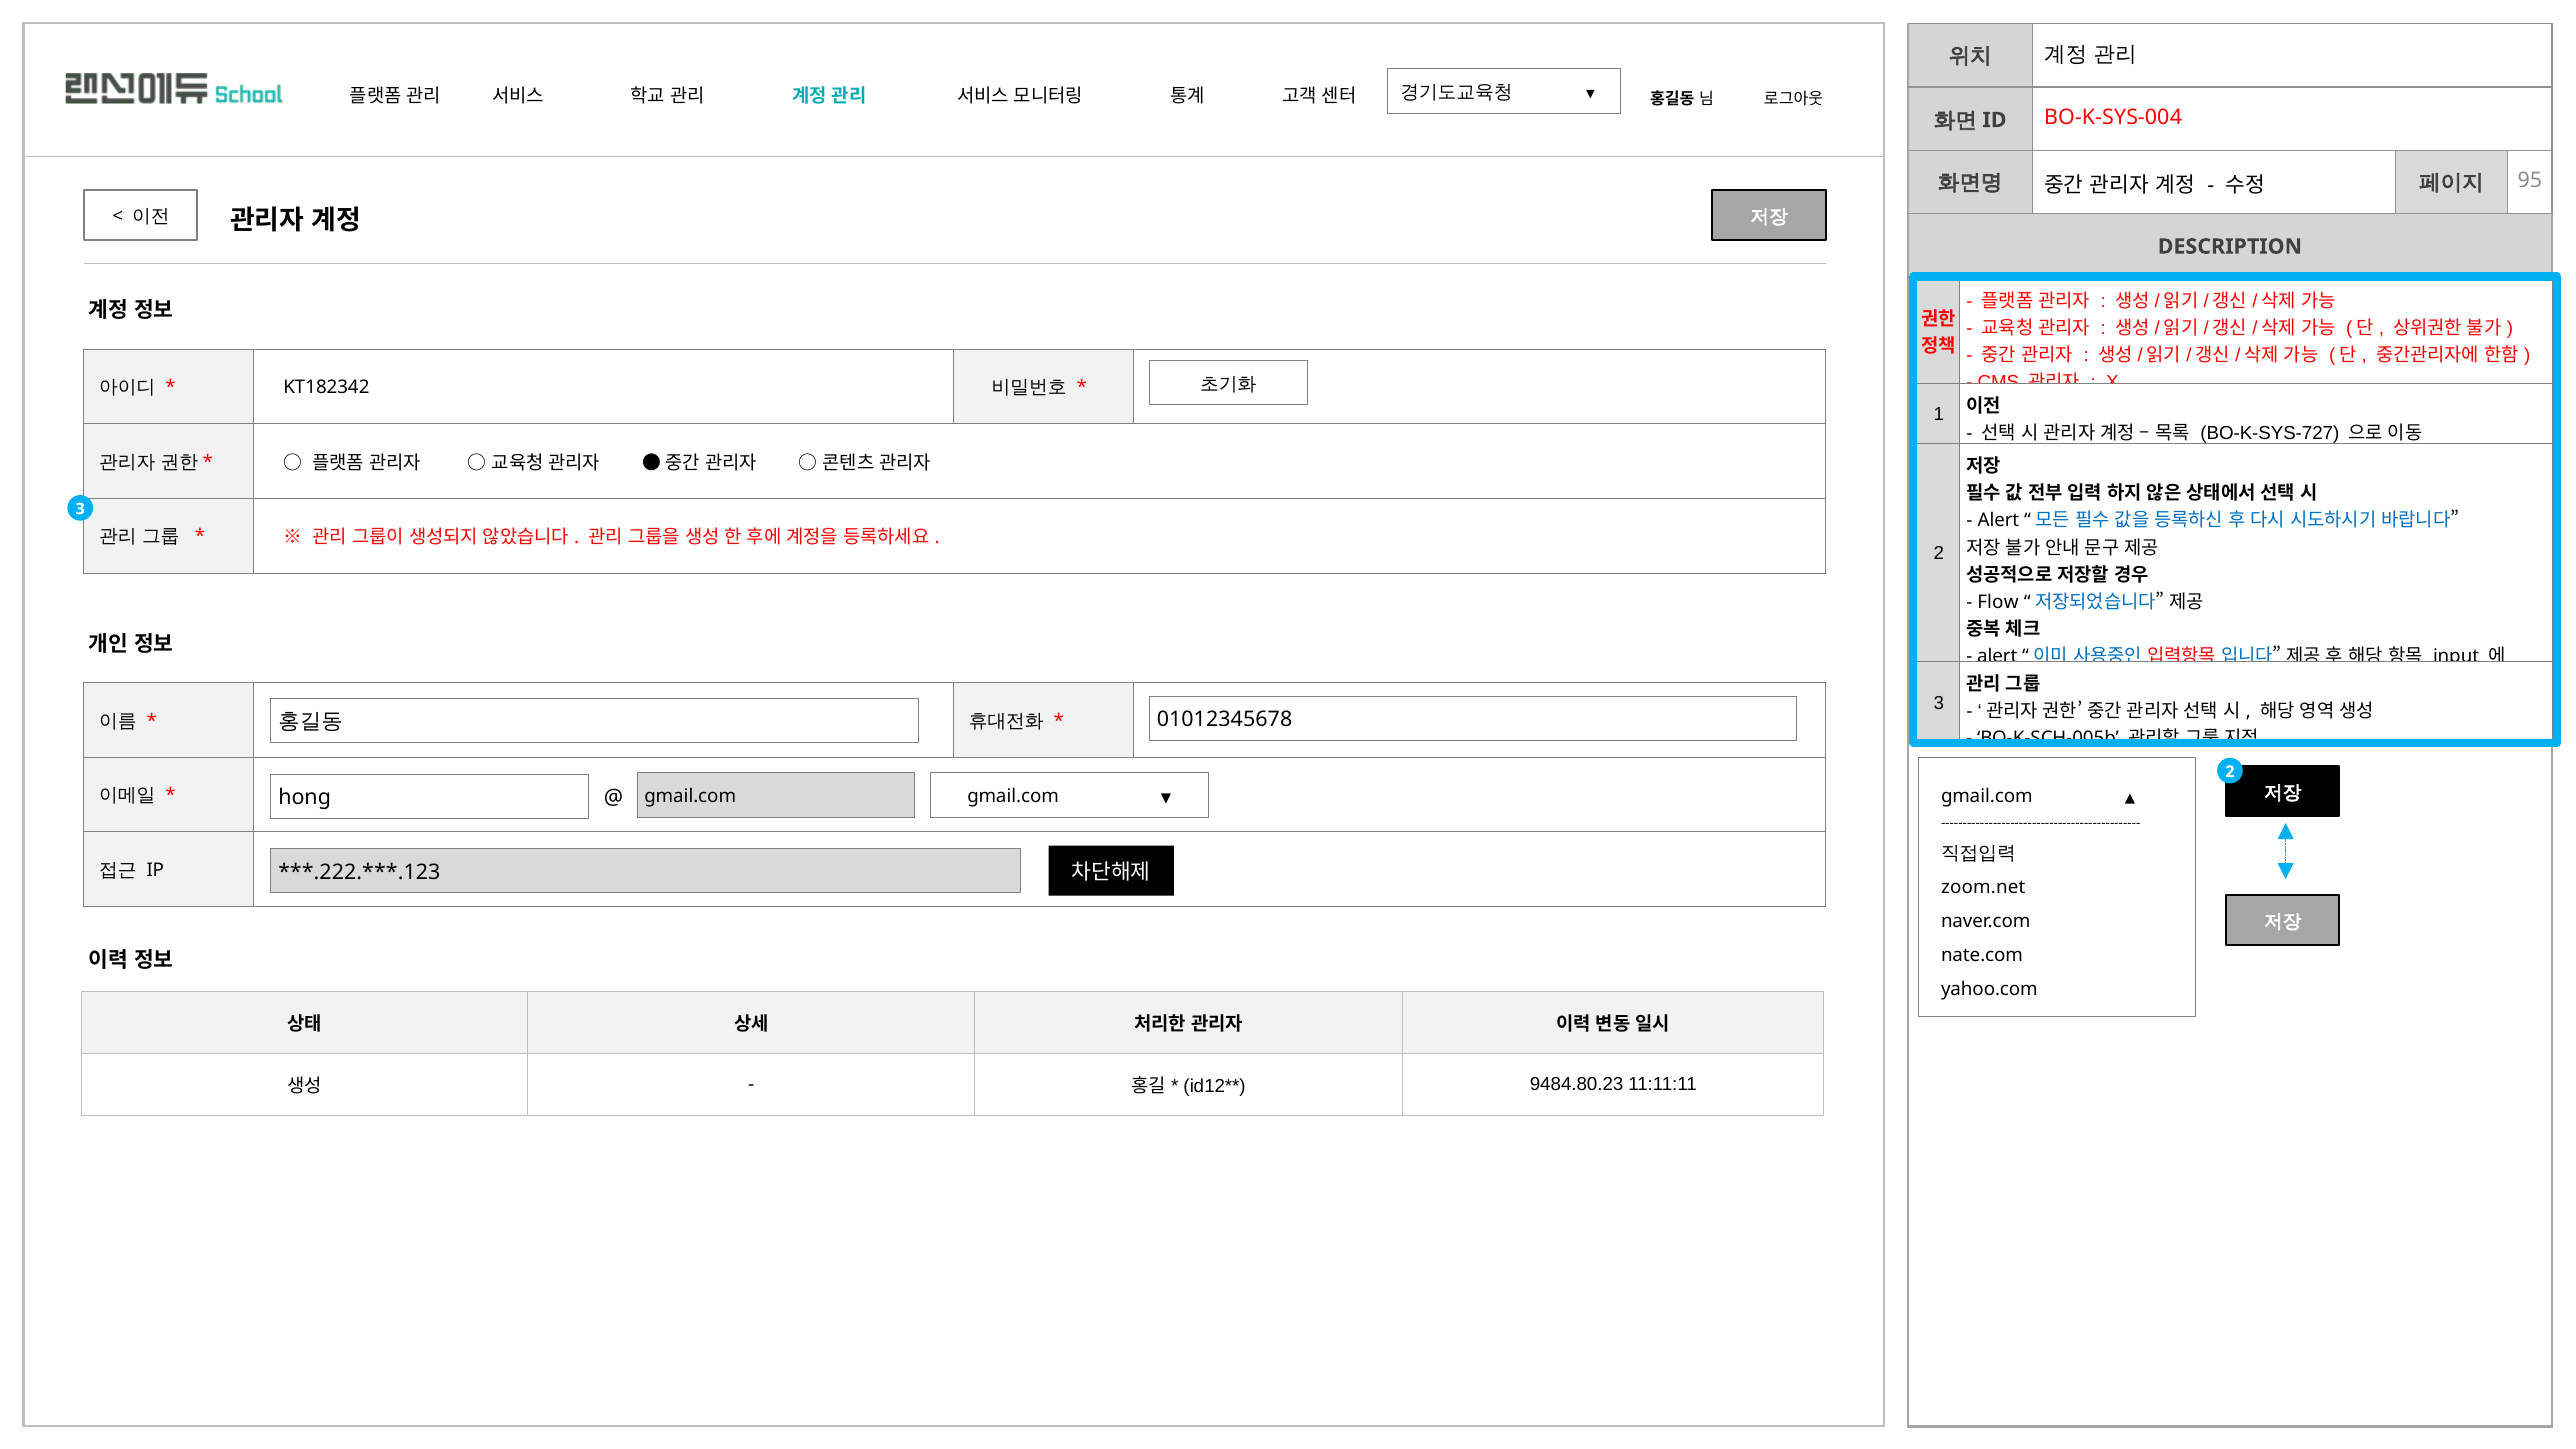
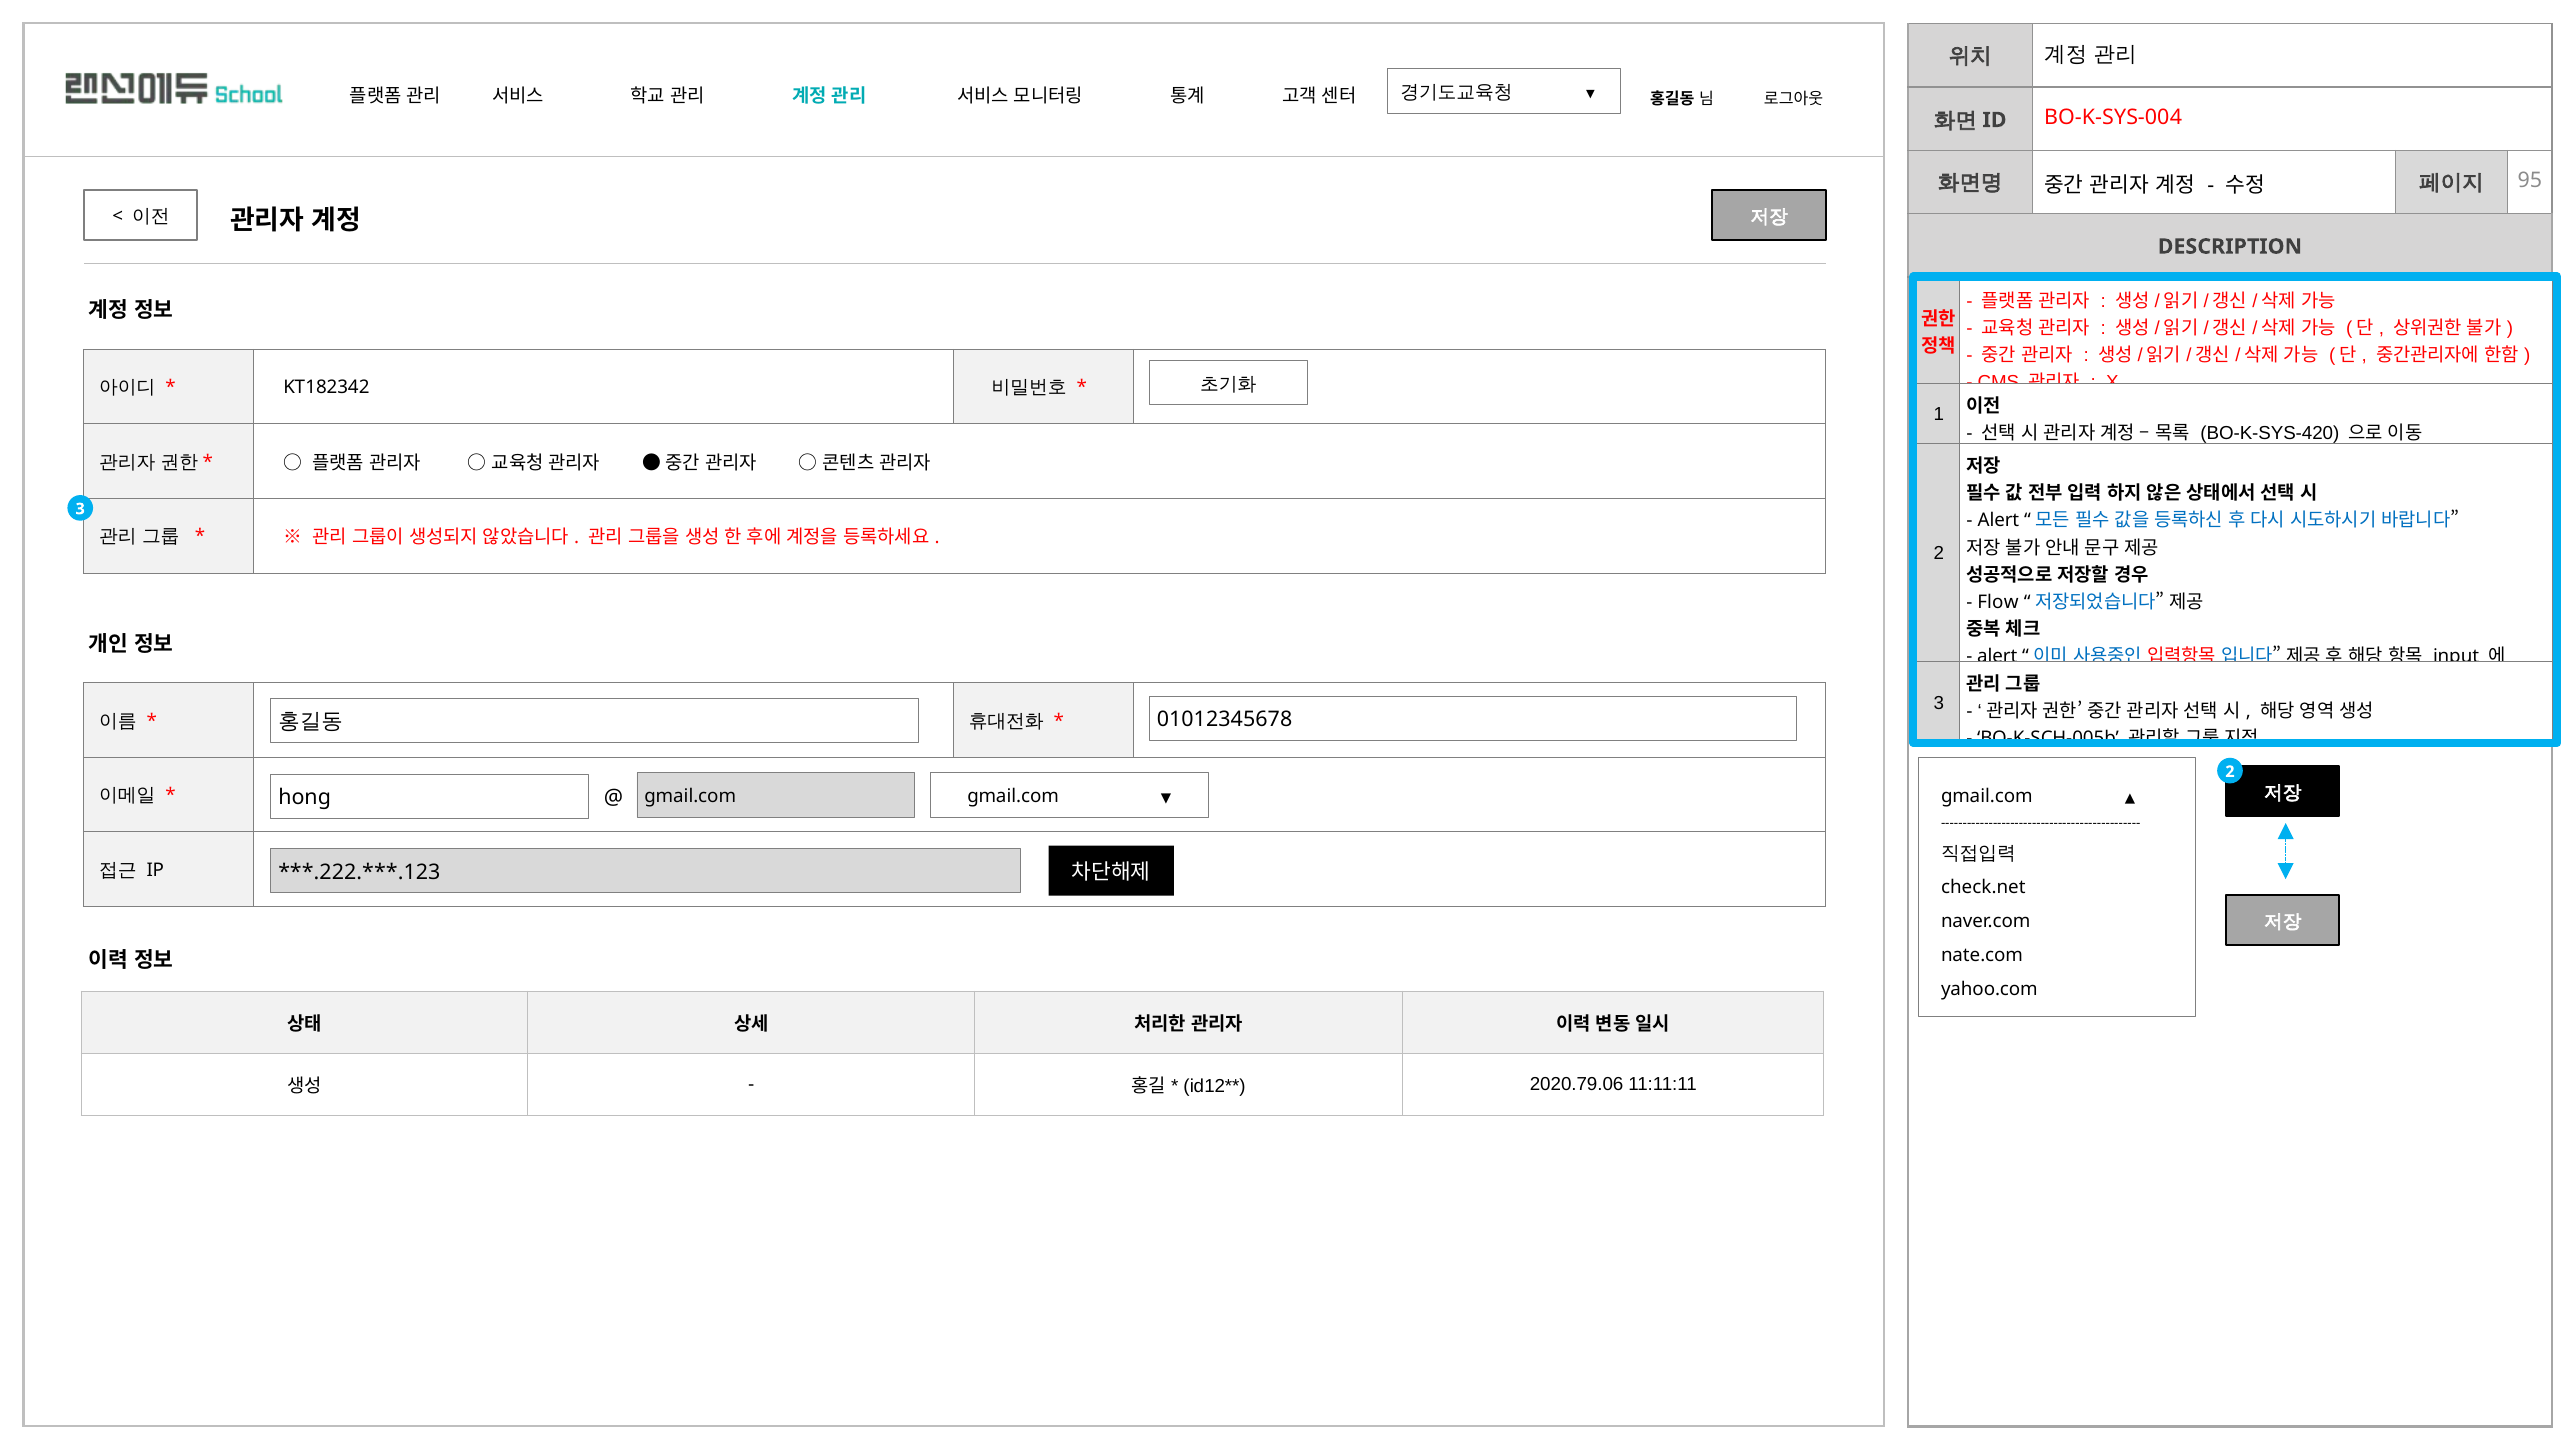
BO-K-SYS-727: BO-K-SYS-727 -> BO-K-SYS-420
zoom.net: zoom.net -> check.net
9484.80.23: 9484.80.23 -> 2020.79.06
